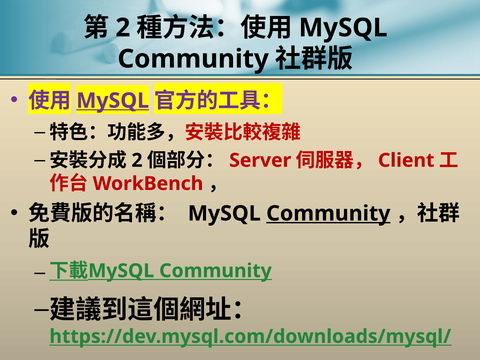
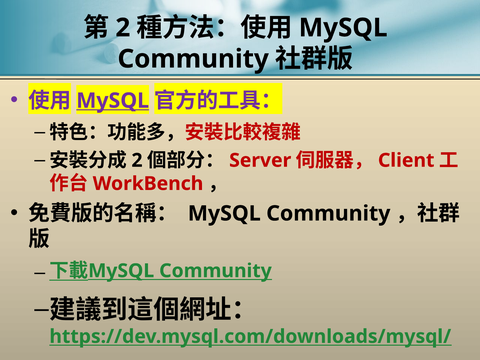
Community at (328, 213) underline: present -> none
